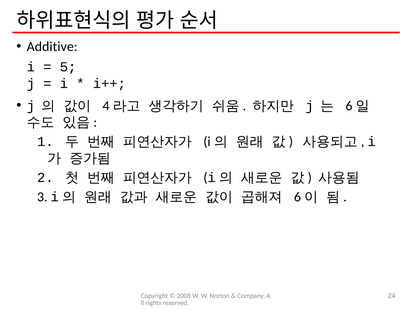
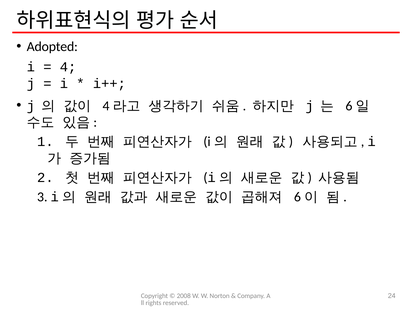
Additive: Additive -> Adopted
5 at (68, 67): 5 -> 4
